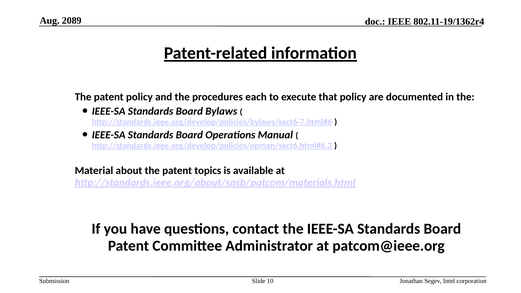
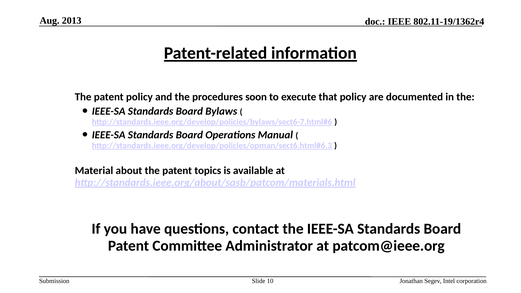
2089: 2089 -> 2013
each: each -> soon
